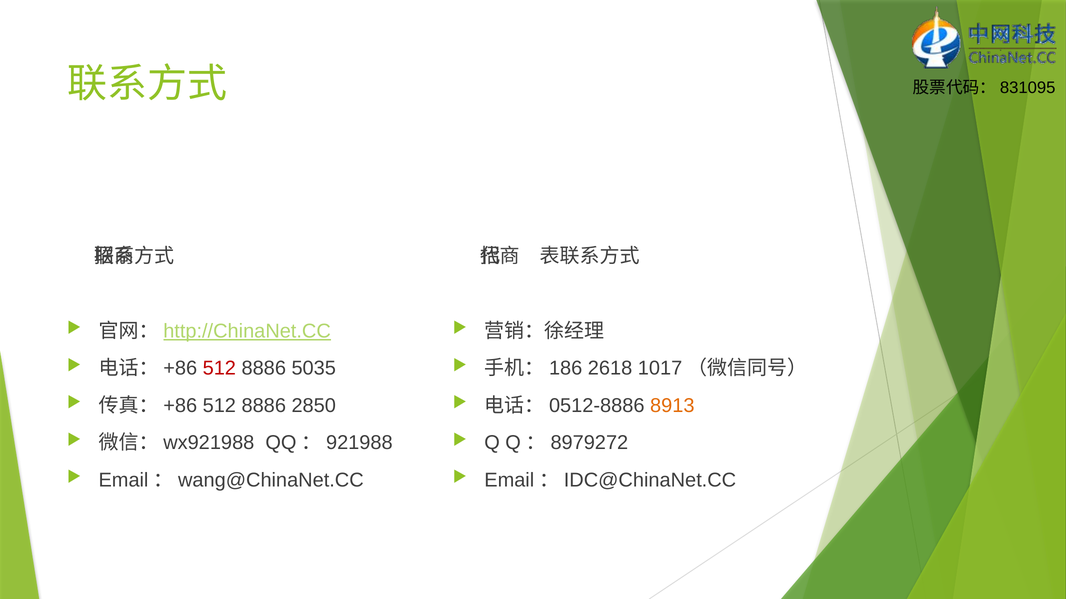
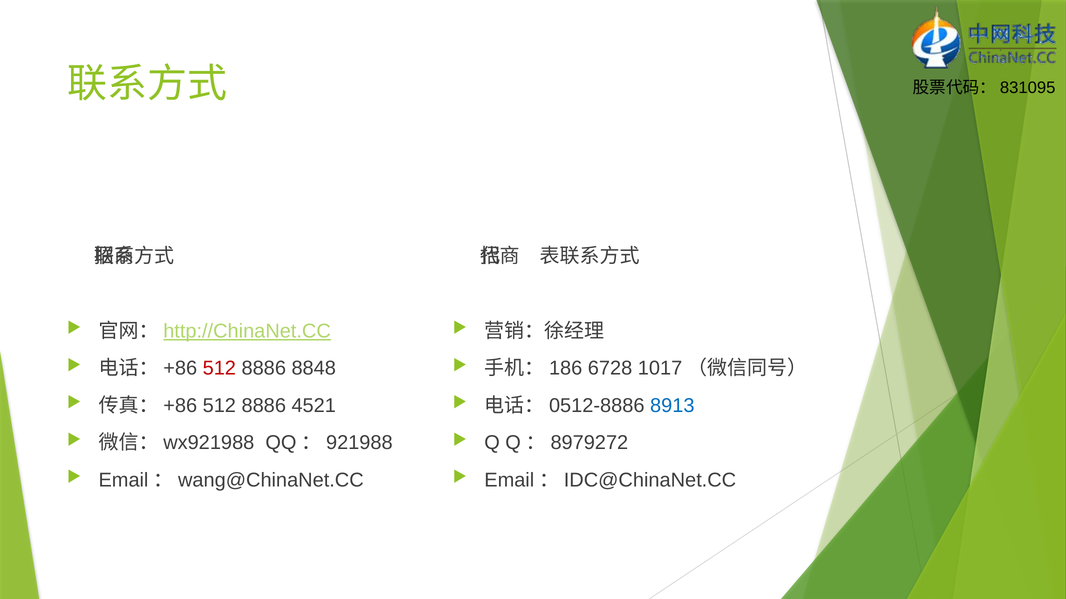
5035: 5035 -> 8848
2618: 2618 -> 6728
2850: 2850 -> 4521
8913 colour: orange -> blue
